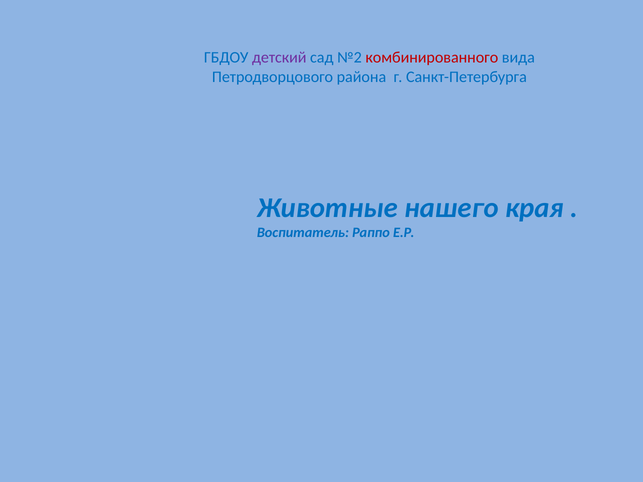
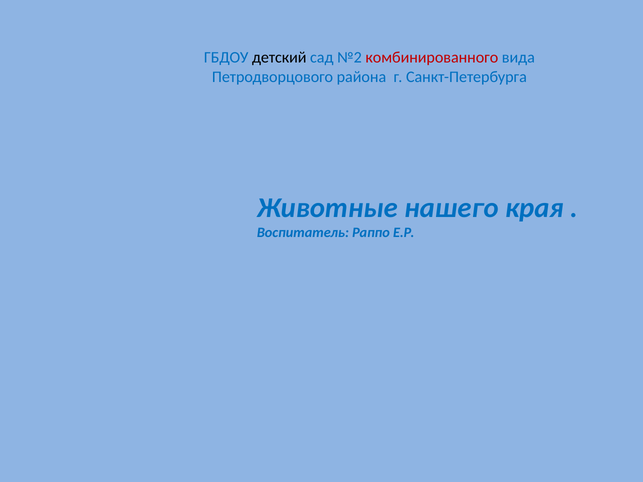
детский colour: purple -> black
